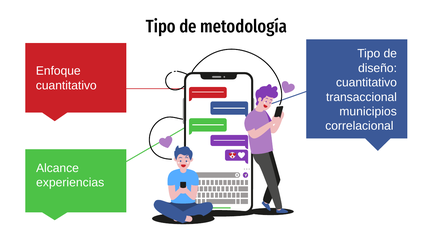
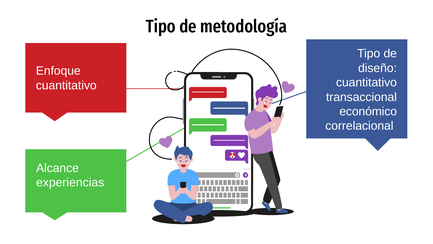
municipios: municipios -> económico
